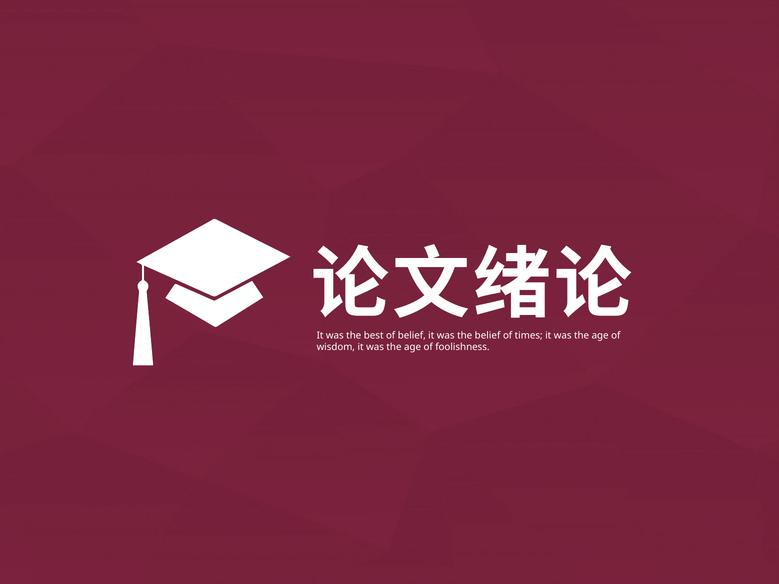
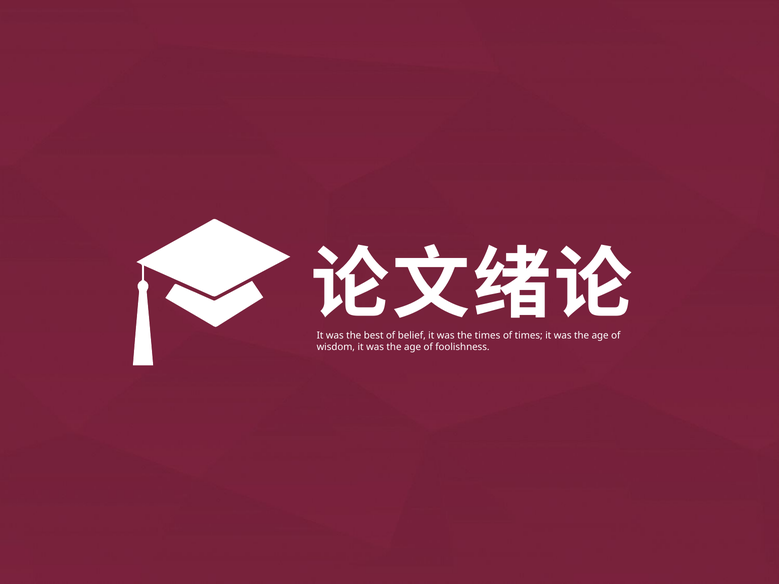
the belief: belief -> times
